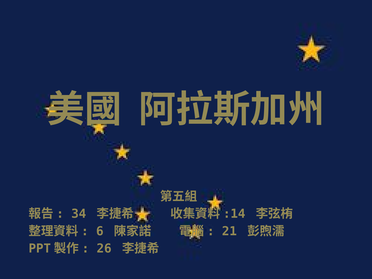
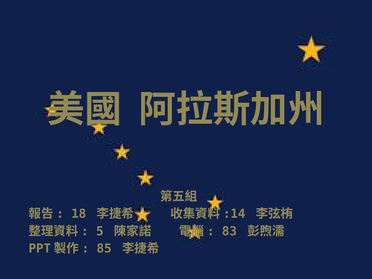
34: 34 -> 18
6: 6 -> 5
21: 21 -> 83
26: 26 -> 85
